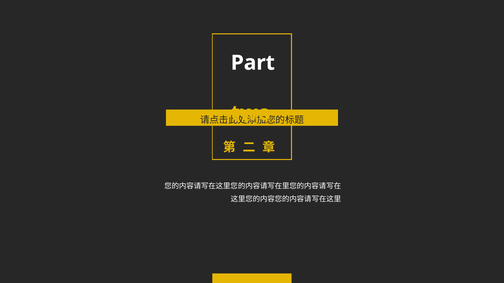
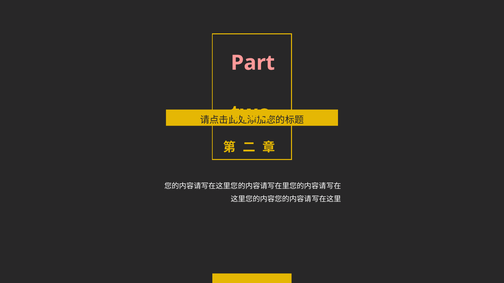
Part colour: white -> pink
